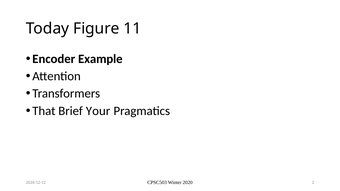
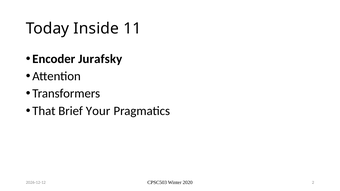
Figure: Figure -> Inside
Example: Example -> Jurafsky
